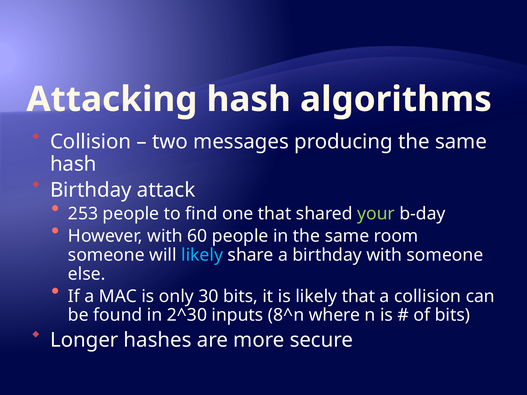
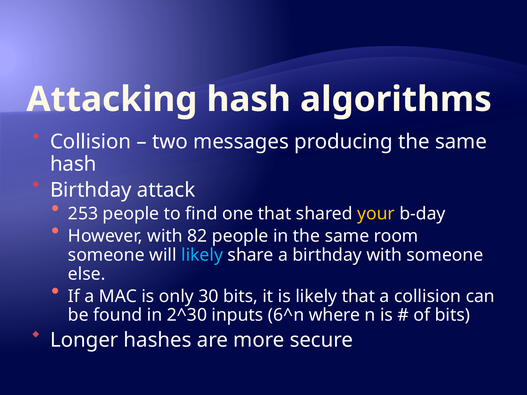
your colour: light green -> yellow
60: 60 -> 82
8^n: 8^n -> 6^n
